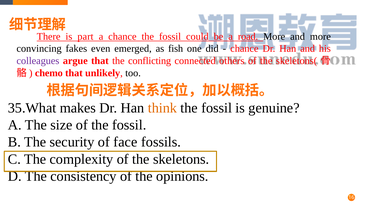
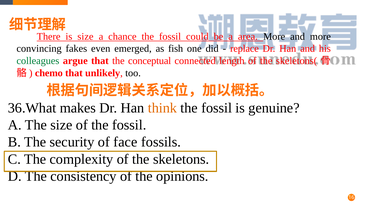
is part: part -> size
road: road -> area
chance at (244, 49): chance -> replace
colleagues colour: purple -> green
conflicting: conflicting -> conceptual
others: others -> length
35.What: 35.What -> 36.What
